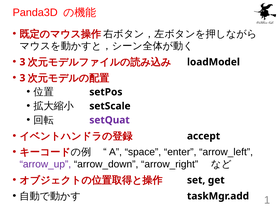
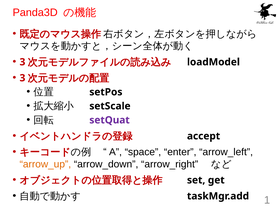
arrow_up colour: purple -> orange
